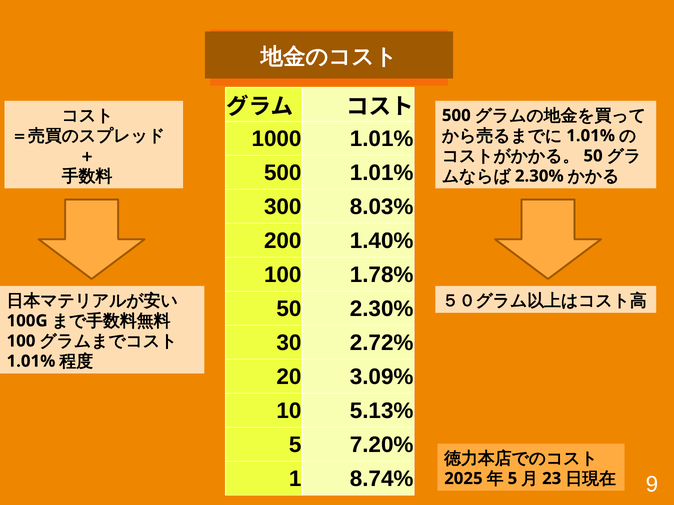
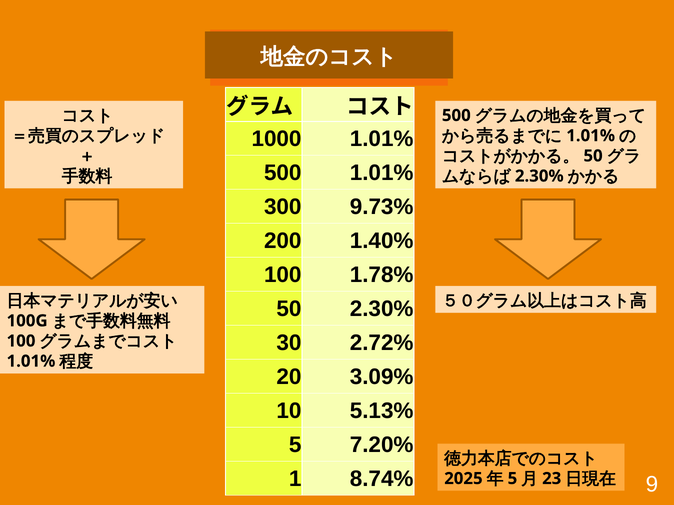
8.03%: 8.03% -> 9.73%
